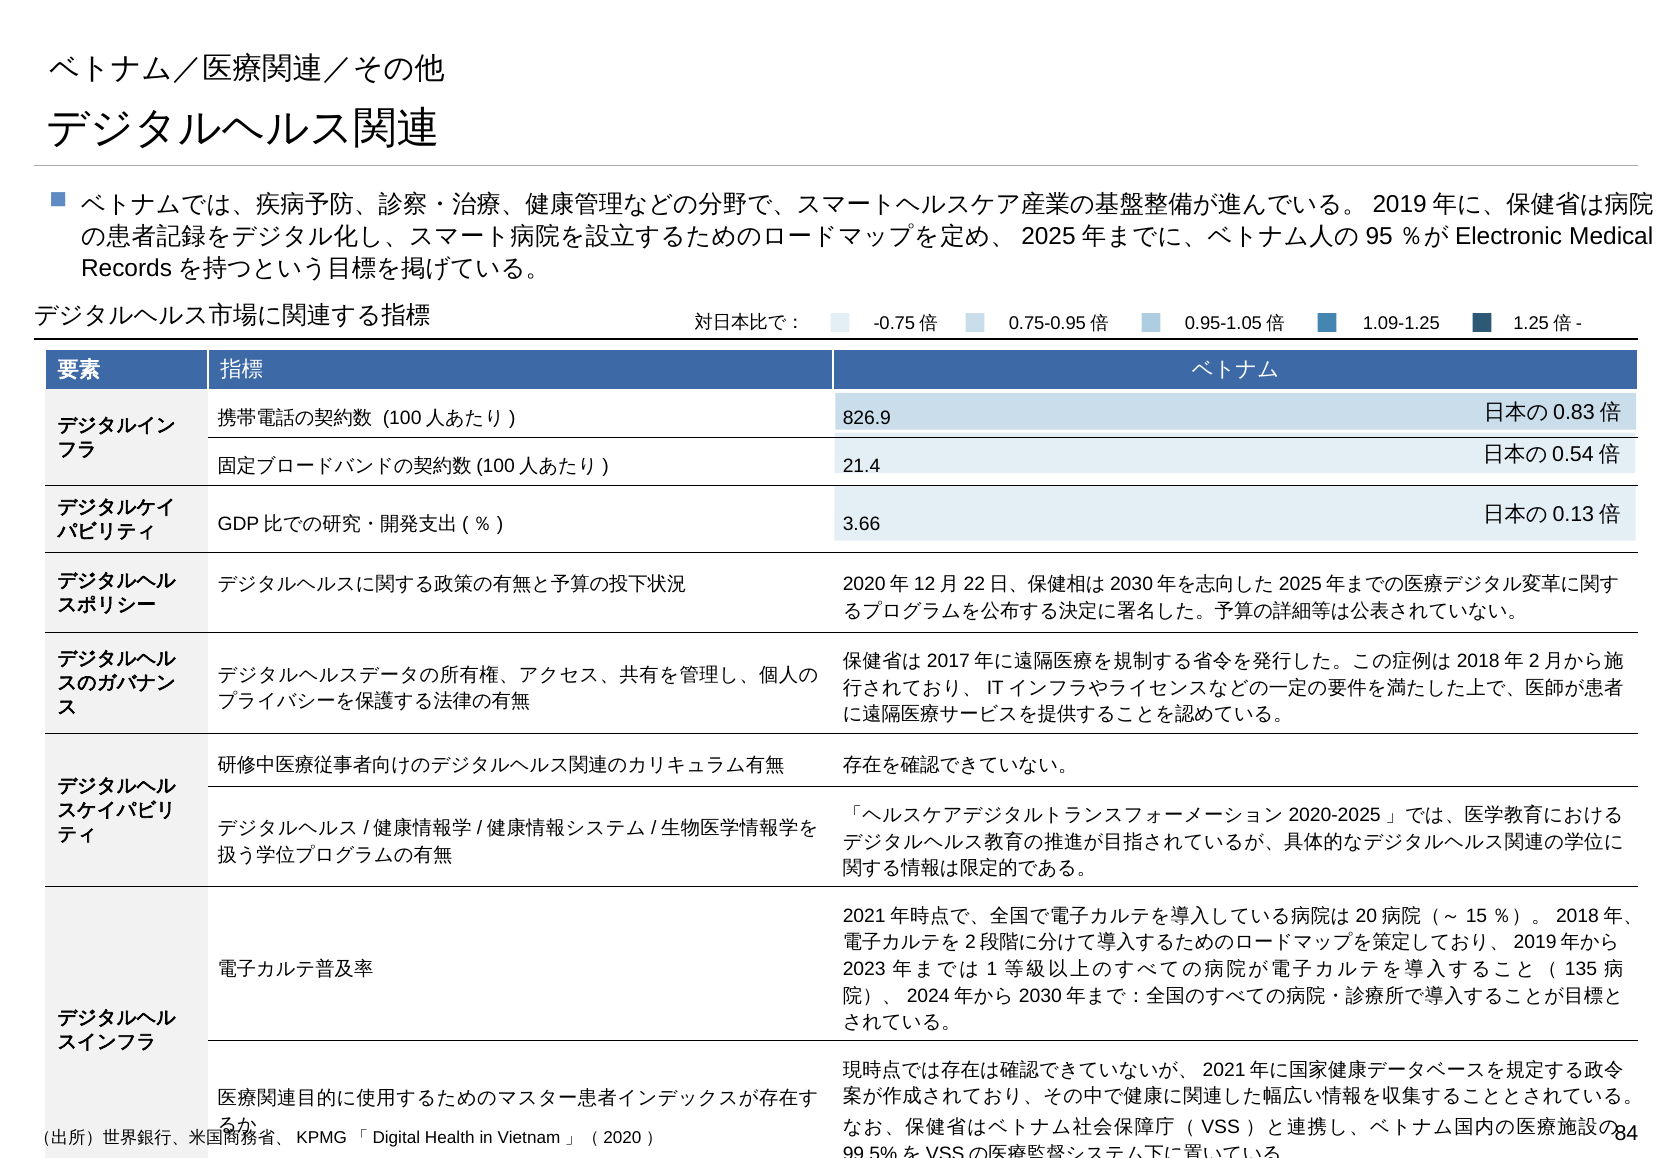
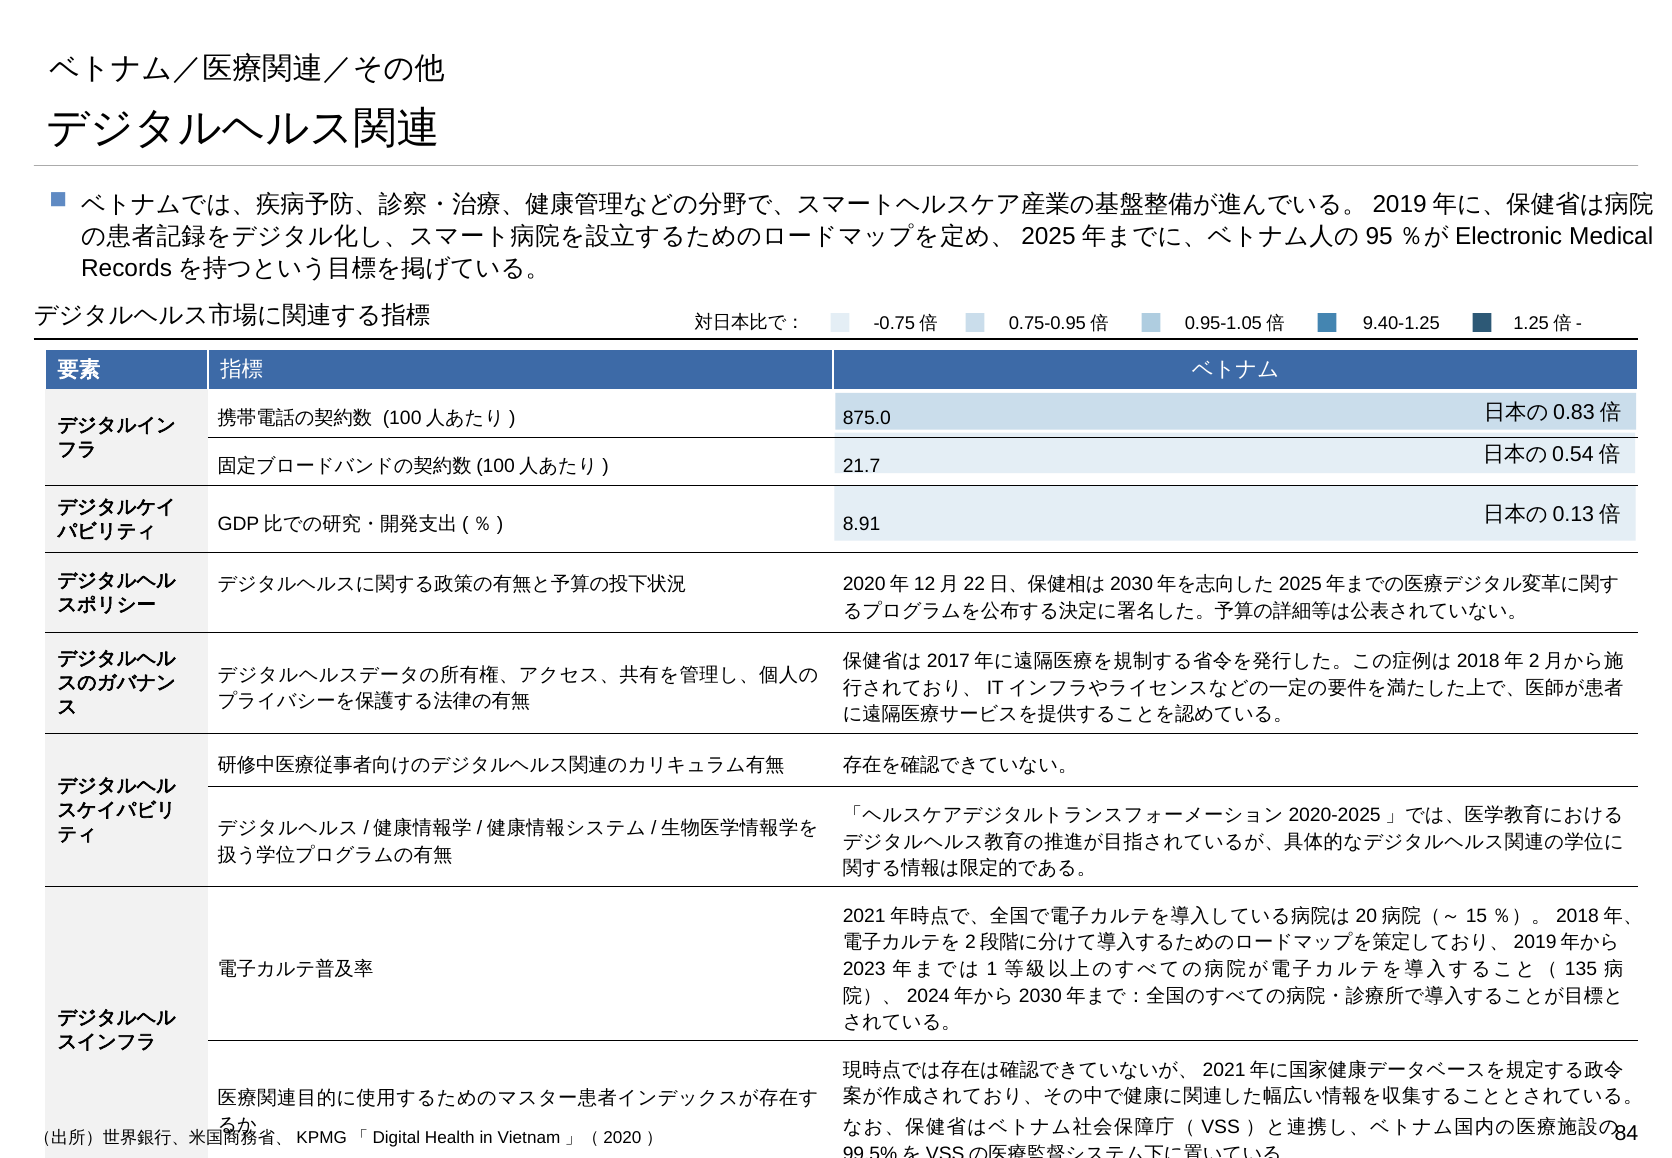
1.09-1.25: 1.09-1.25 -> 9.40-1.25
826.9: 826.9 -> 875.0
21.4: 21.4 -> 21.7
3.66: 3.66 -> 8.91
